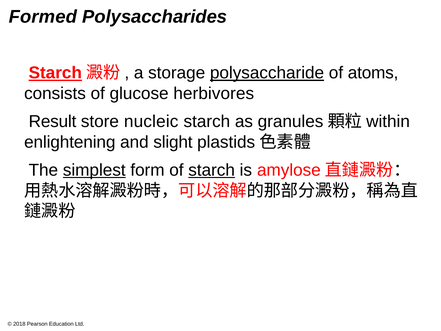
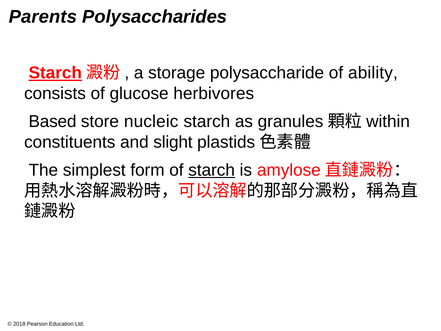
Formed: Formed -> Parents
polysaccharide underline: present -> none
atoms: atoms -> ability
Result: Result -> Based
enlightening: enlightening -> constituents
simplest underline: present -> none
